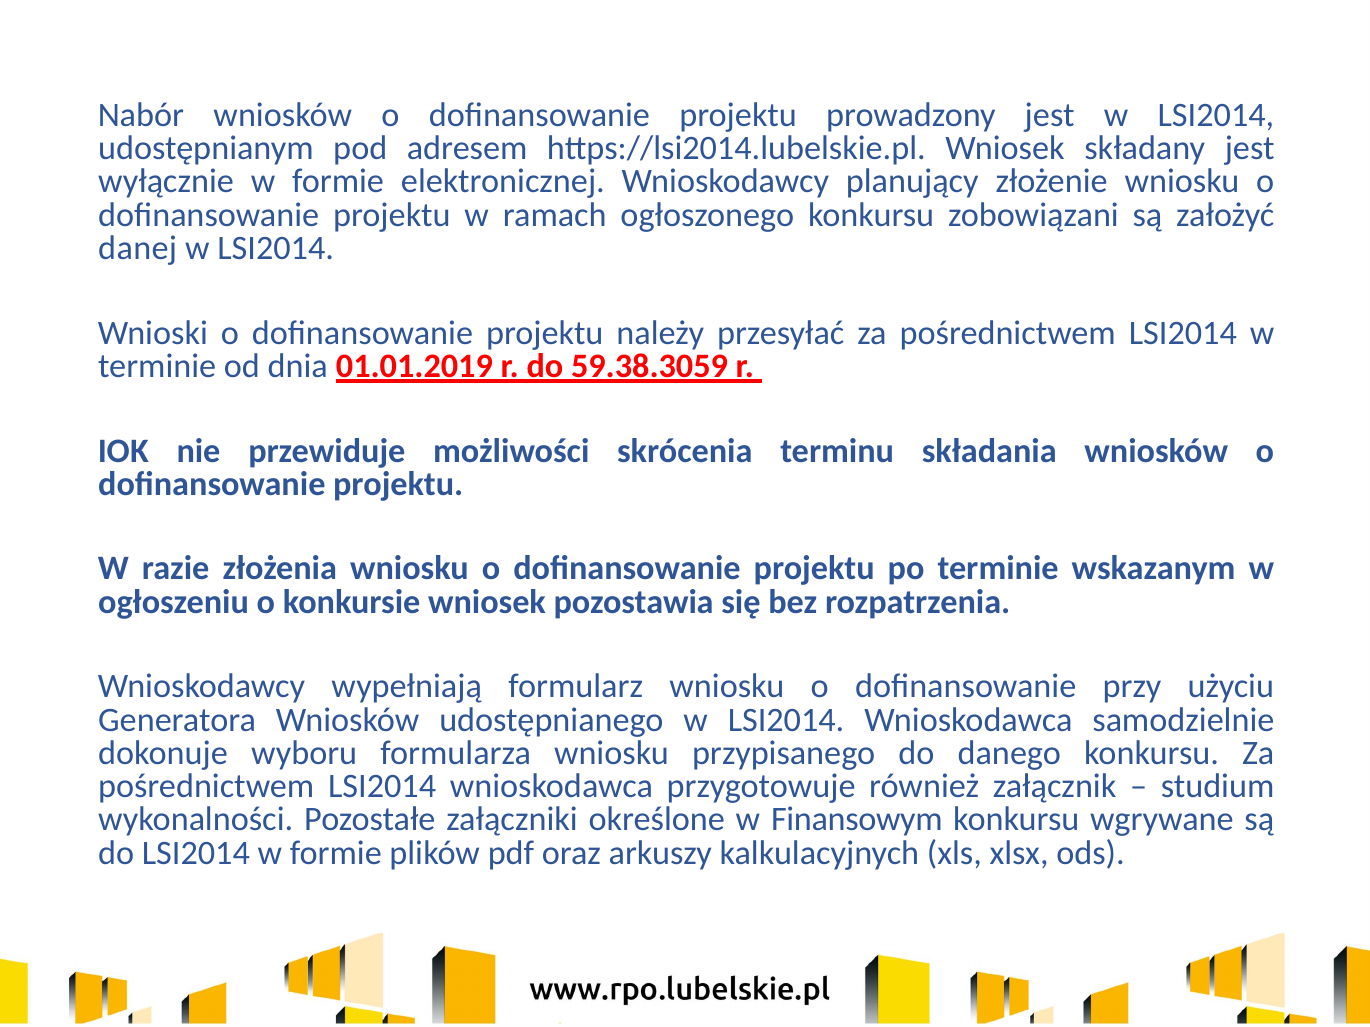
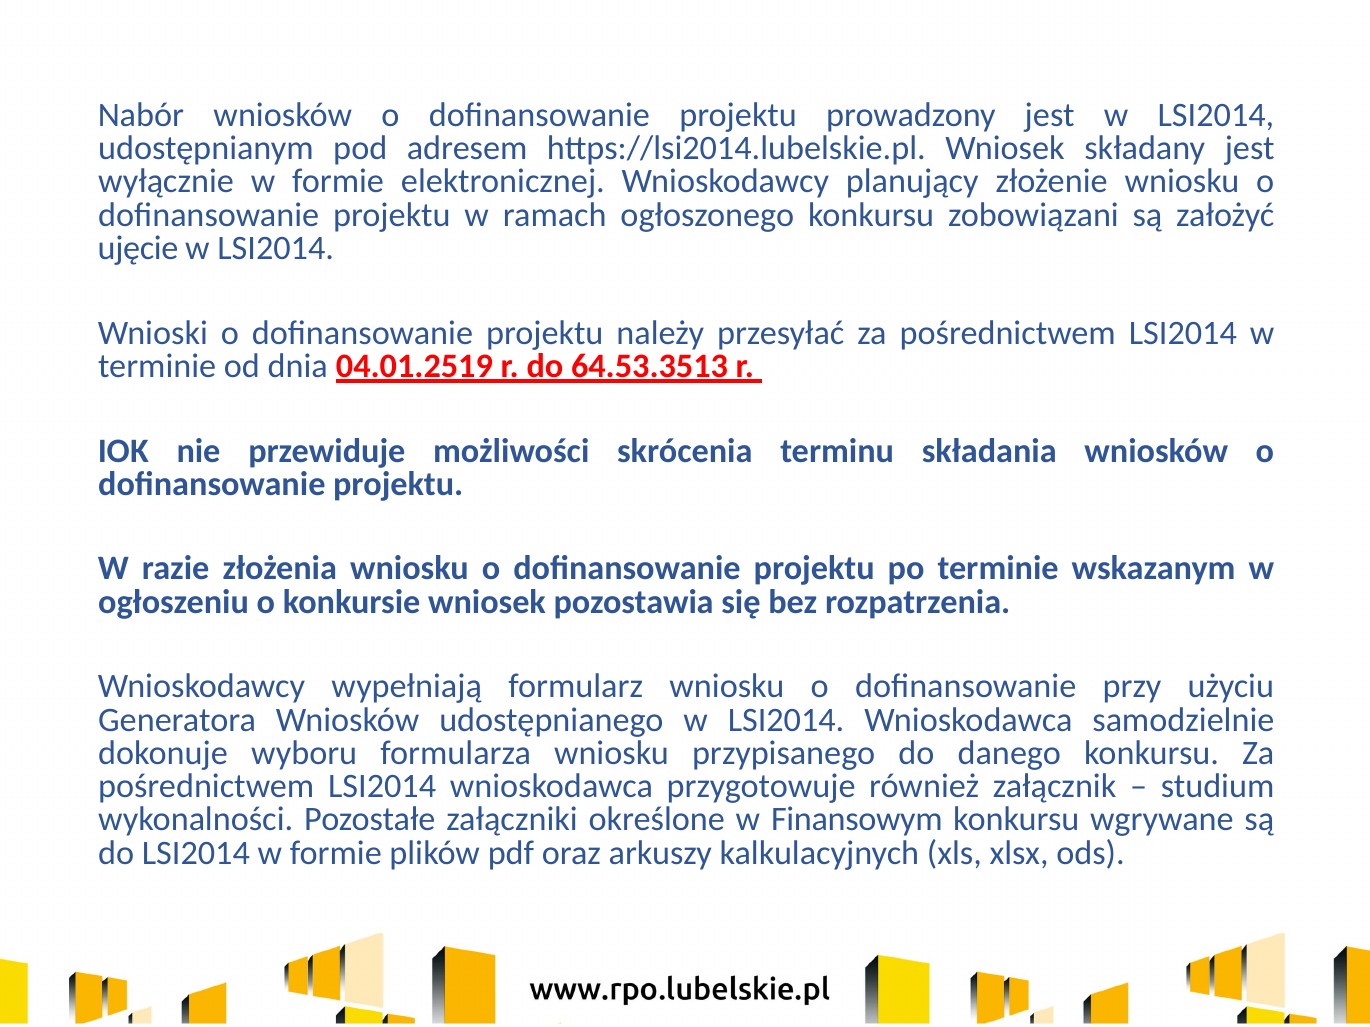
danej: danej -> ujęcie
01.01.2019: 01.01.2019 -> 04.01.2519
59.38.3059: 59.38.3059 -> 64.53.3513
